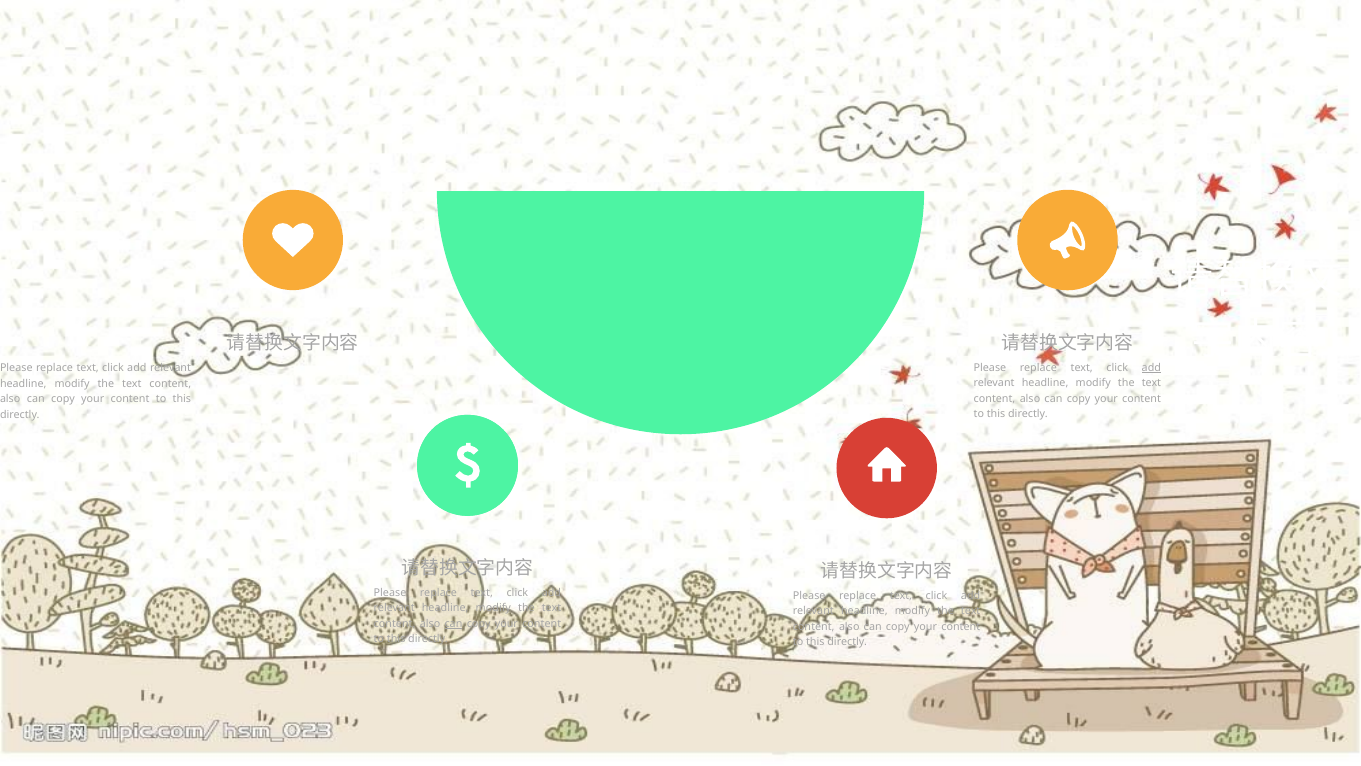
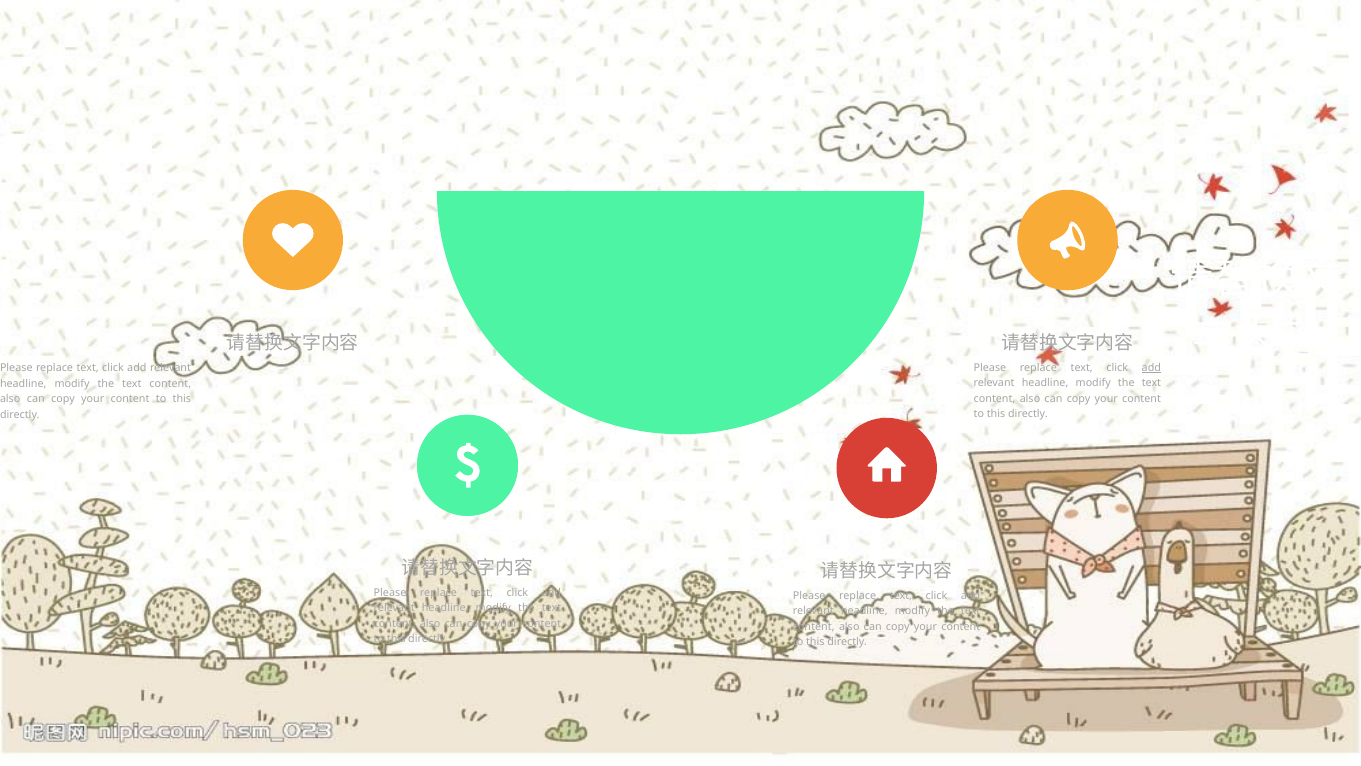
can at (453, 623) underline: present -> none
